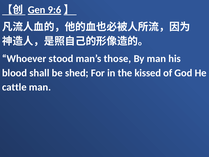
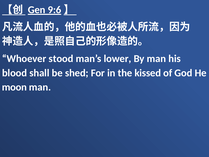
those: those -> lower
cattle: cattle -> moon
